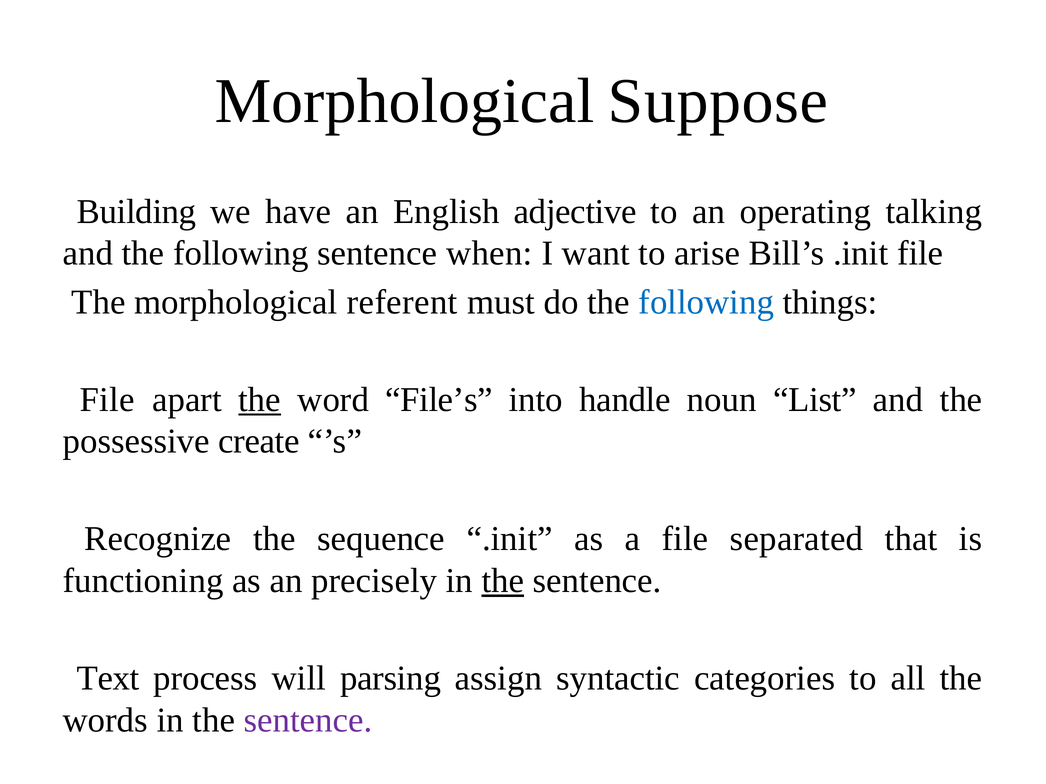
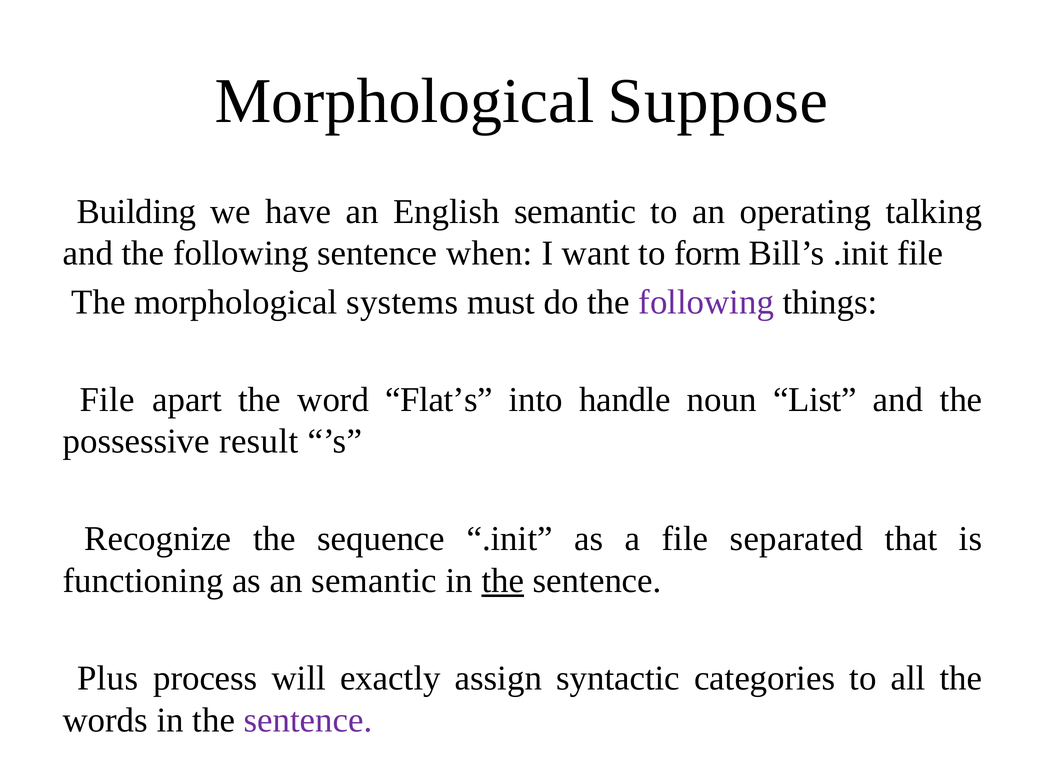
English adjective: adjective -> semantic
arise: arise -> form
referent: referent -> systems
following at (706, 302) colour: blue -> purple
the at (260, 400) underline: present -> none
File’s: File’s -> Flat’s
create: create -> result
an precisely: precisely -> semantic
Text: Text -> Plus
parsing: parsing -> exactly
